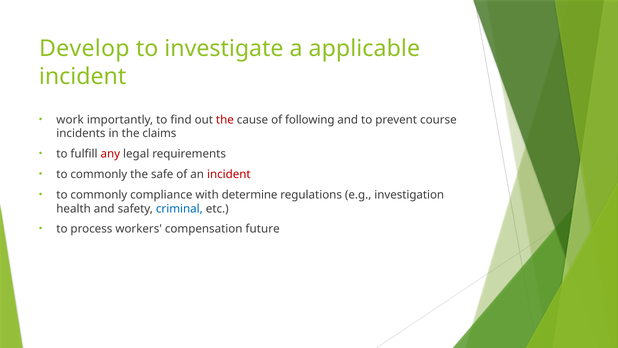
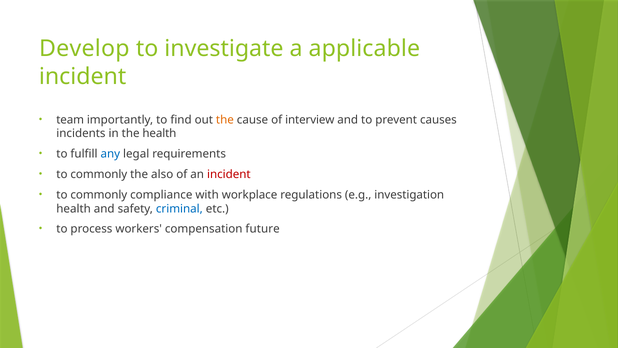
work: work -> team
the at (225, 120) colour: red -> orange
following: following -> interview
course: course -> causes
the claims: claims -> health
any colour: red -> blue
safe: safe -> also
determine: determine -> workplace
